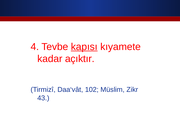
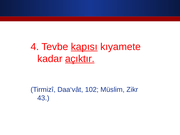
açıktır underline: none -> present
